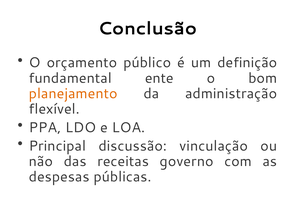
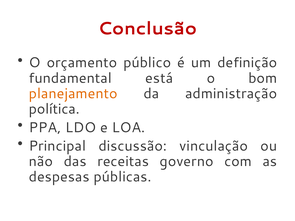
Conclusão colour: black -> red
ente: ente -> está
flexível: flexível -> política
